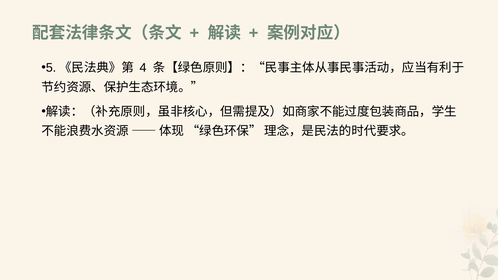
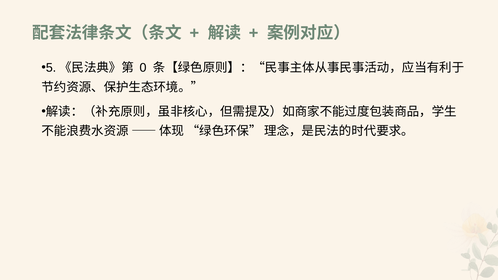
4: 4 -> 0
